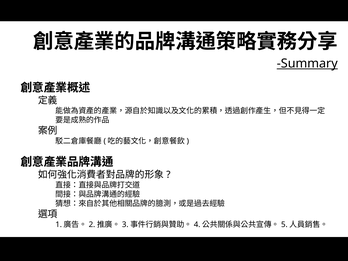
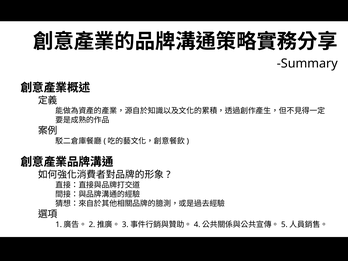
Summary underline: present -> none
